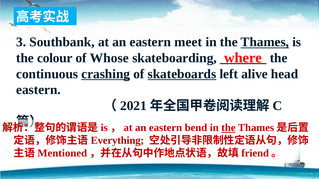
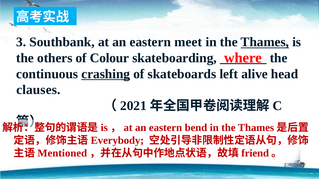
colour: colour -> others
Whose: Whose -> Colour
skateboards underline: present -> none
eastern at (38, 90): eastern -> clauses
the at (228, 128) underline: present -> none
Everything: Everything -> Everybody
